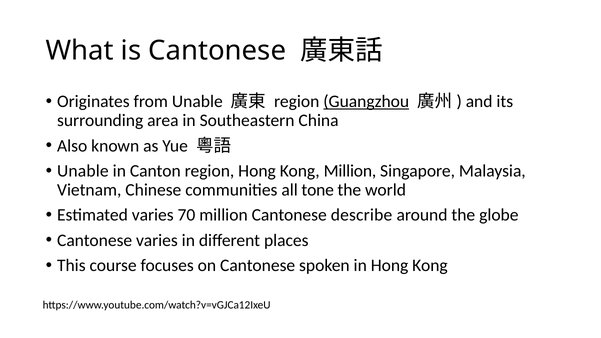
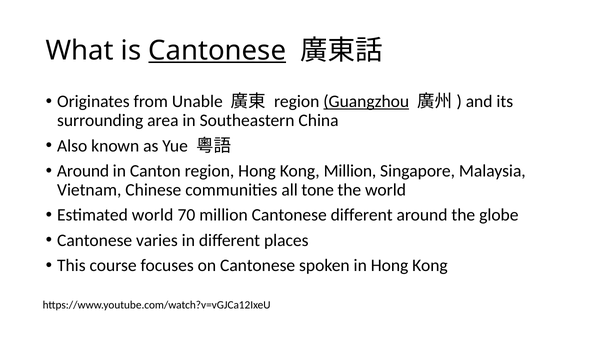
Cantonese at (217, 50) underline: none -> present
Unable at (83, 171): Unable -> Around
Estimated varies: varies -> world
Cantonese describe: describe -> different
